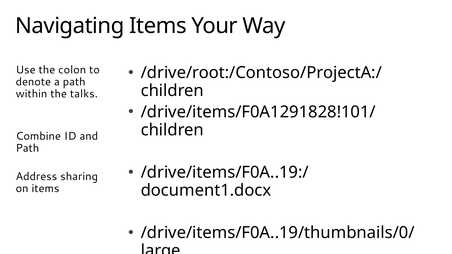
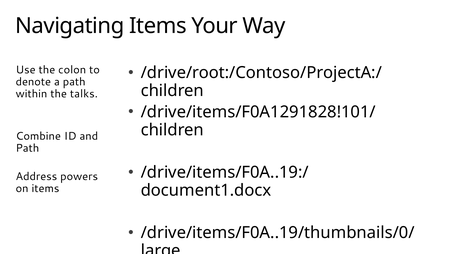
sharing: sharing -> powers
